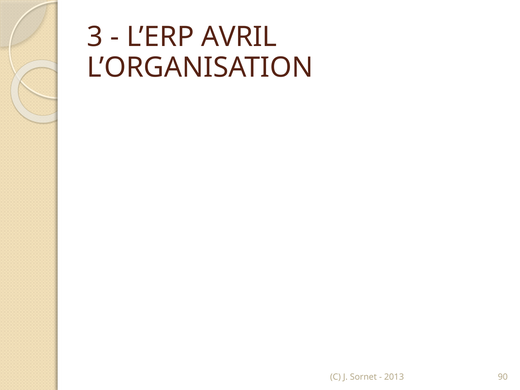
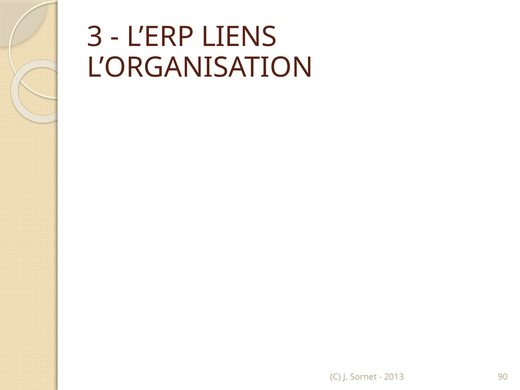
AVRIL: AVRIL -> LIENS
